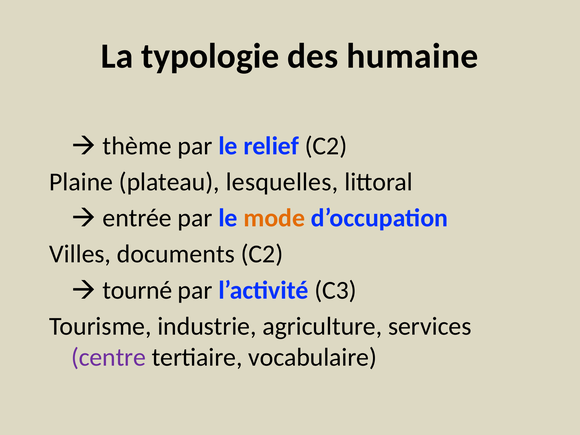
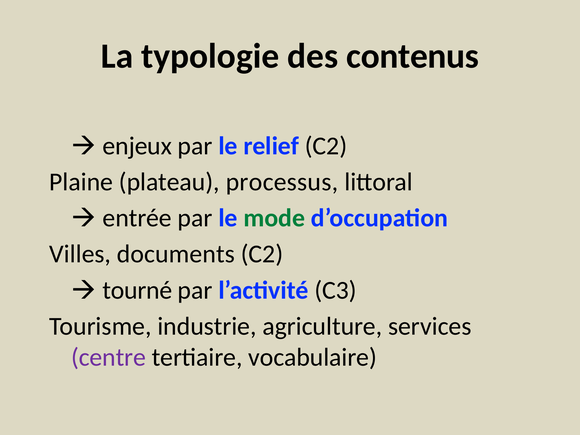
humaine: humaine -> contenus
thème: thème -> enjeux
lesquelles: lesquelles -> processus
mode colour: orange -> green
